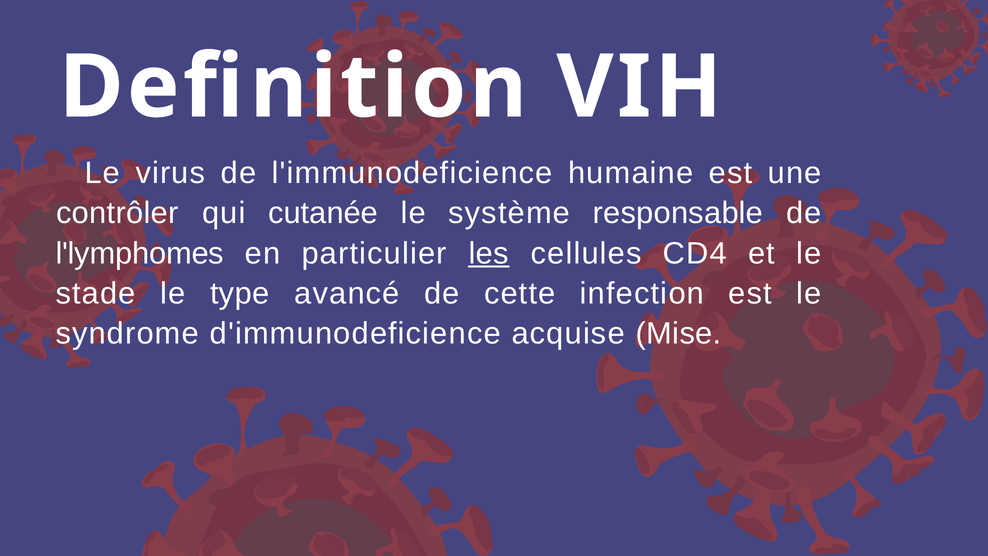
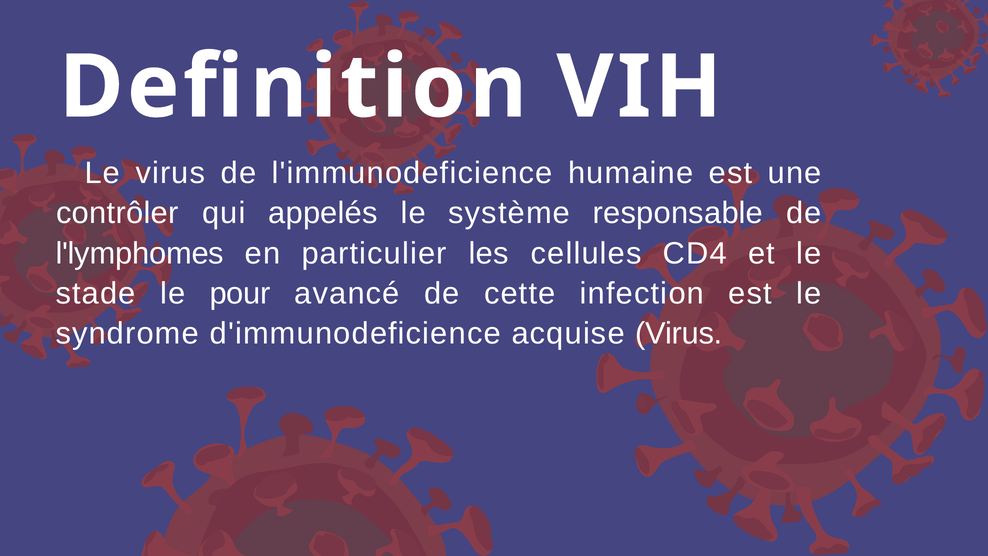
cutanée: cutanée -> appelés
les underline: present -> none
type: type -> pour
acquise Mise: Mise -> Virus
